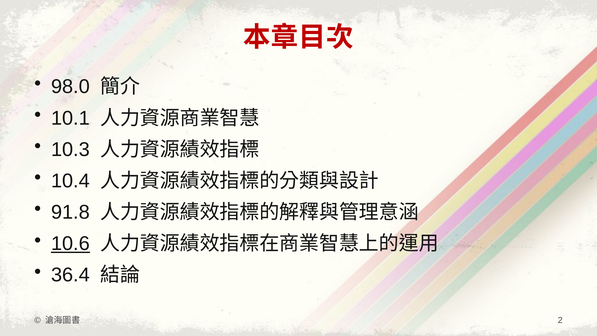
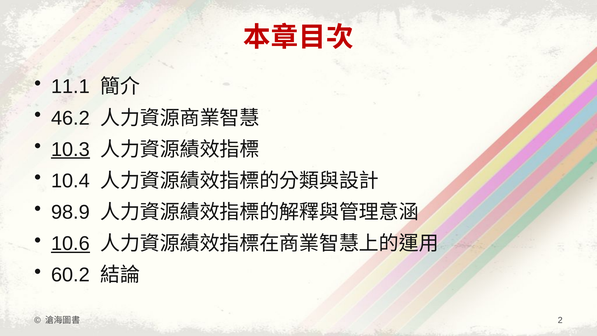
98.0: 98.0 -> 11.1
10.1: 10.1 -> 46.2
10.3 underline: none -> present
91.8: 91.8 -> 98.9
36.4: 36.4 -> 60.2
